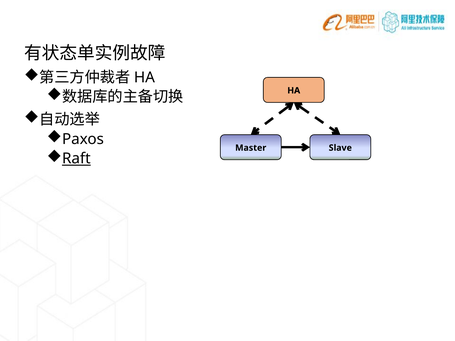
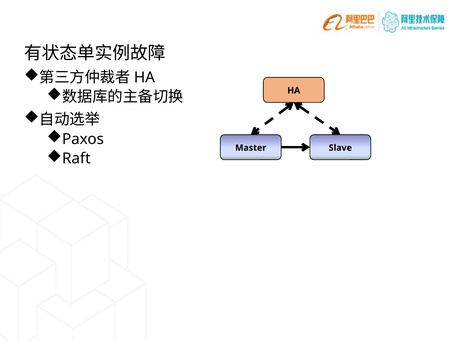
Raft underline: present -> none
